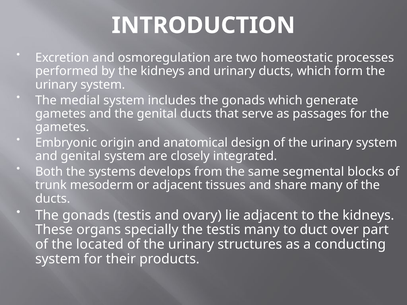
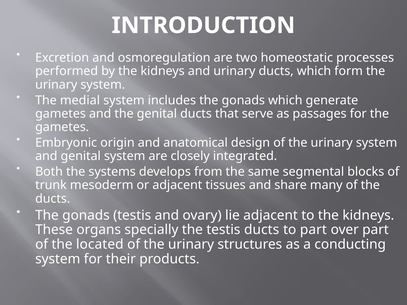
testis many: many -> ducts
to duct: duct -> part
